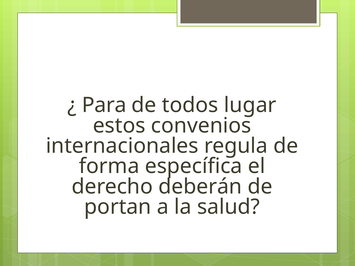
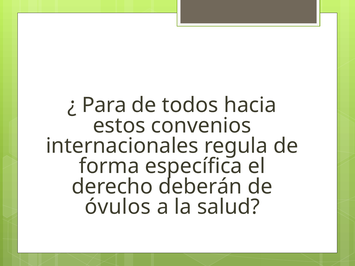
lugar: lugar -> hacia
portan: portan -> óvulos
